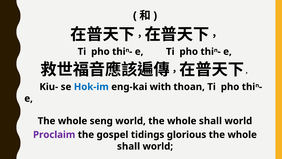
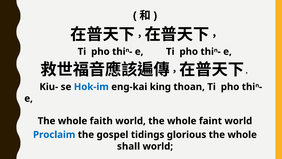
with: with -> king
seng: seng -> faith
world the whole shall: shall -> faint
Proclaim colour: purple -> blue
